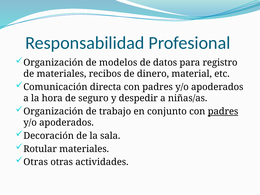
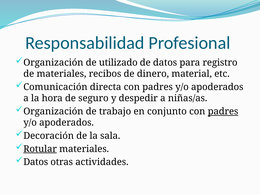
modelos: modelos -> utilizado
Rotular underline: none -> present
Otras at (36, 162): Otras -> Datos
